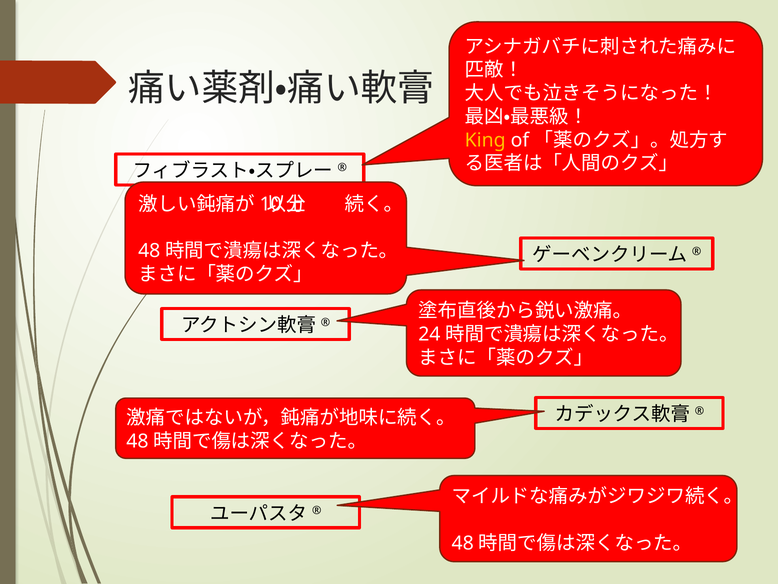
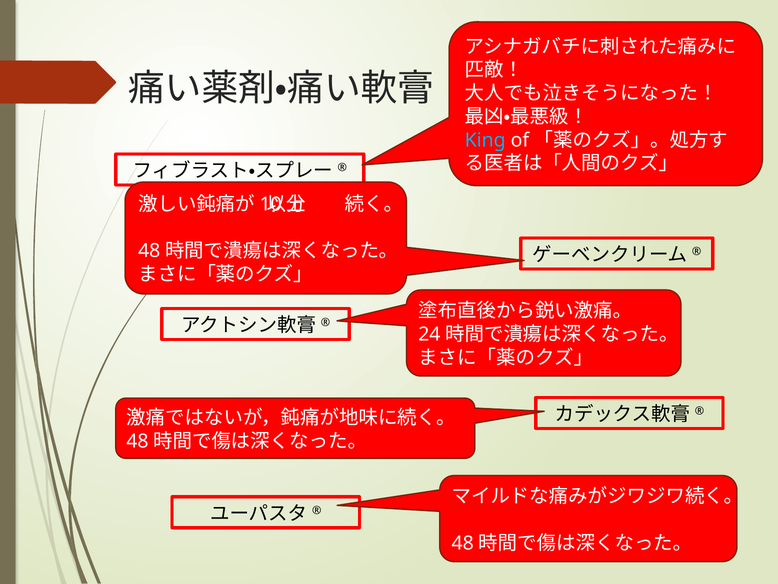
King colour: yellow -> light blue
